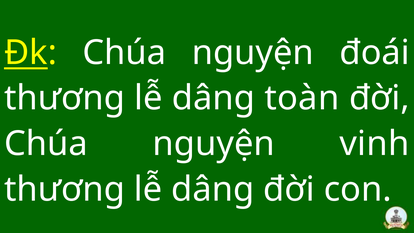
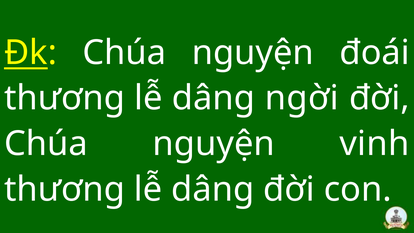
toàn: toàn -> ngời
